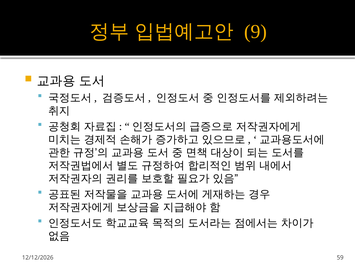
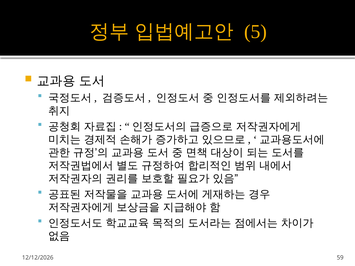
9: 9 -> 5
